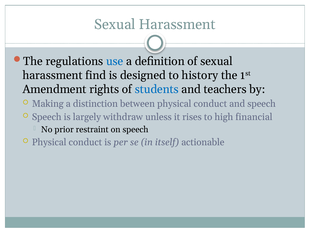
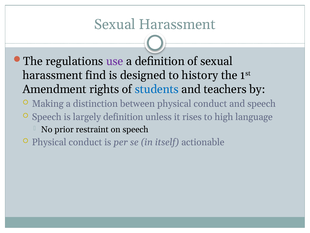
use colour: blue -> purple
largely withdraw: withdraw -> definition
financial: financial -> language
